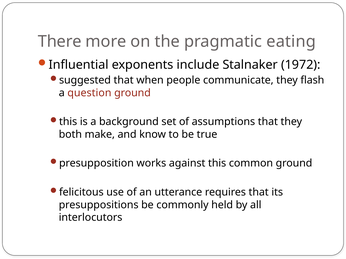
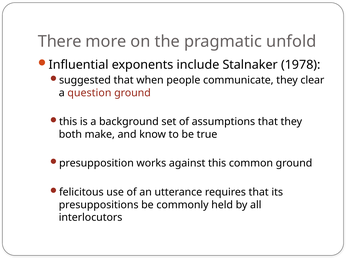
eating: eating -> unfold
1972: 1972 -> 1978
flash: flash -> clear
